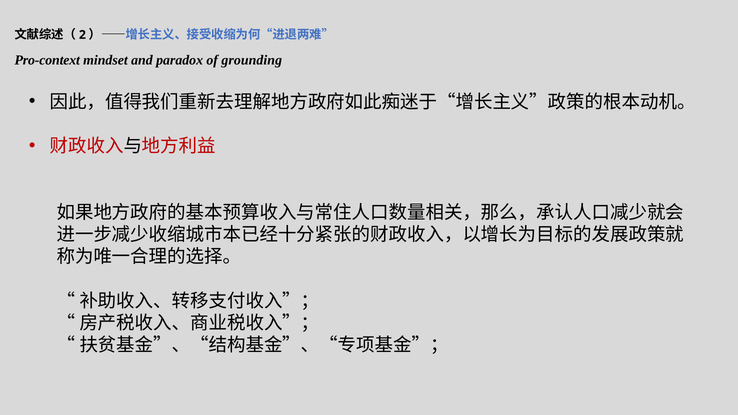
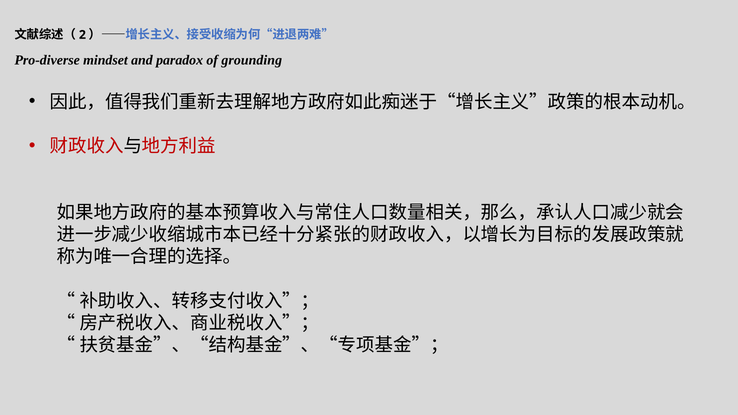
Pro-context: Pro-context -> Pro-diverse
